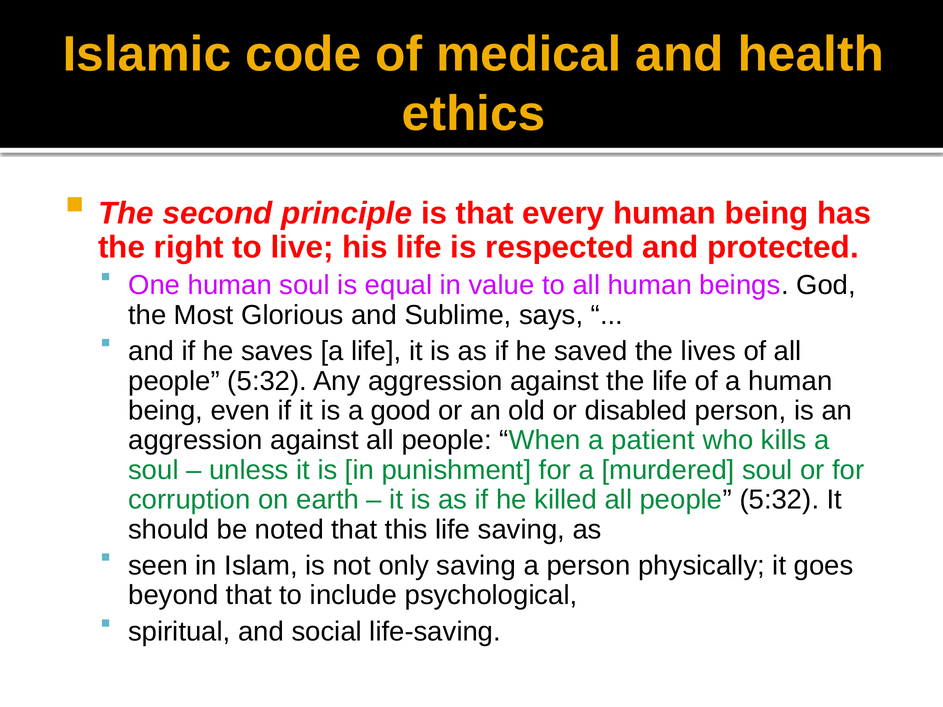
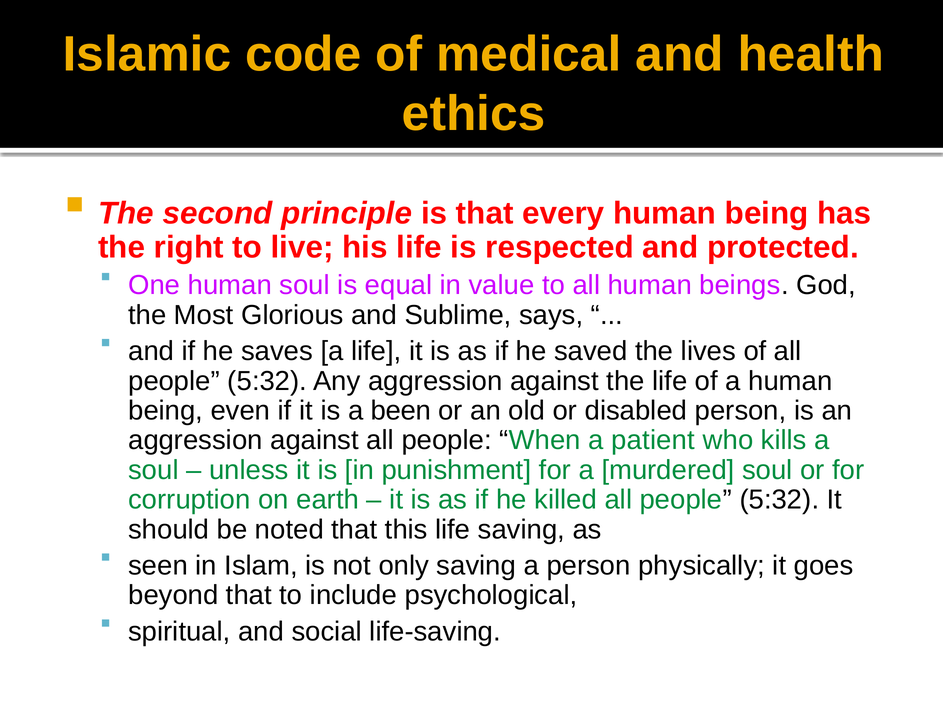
good: good -> been
